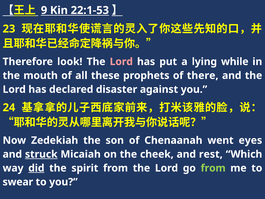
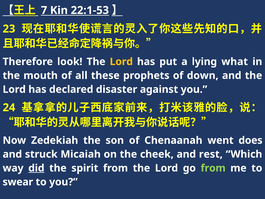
9: 9 -> 7
Lord at (121, 62) colour: pink -> yellow
while: while -> what
there: there -> down
eyes: eyes -> does
struck underline: present -> none
